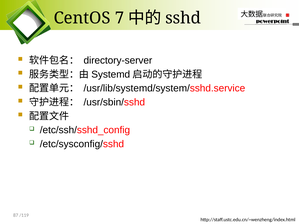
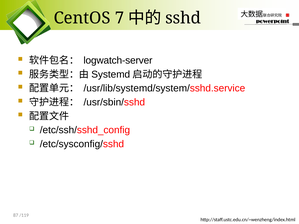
directory-server: directory-server -> logwatch-server
